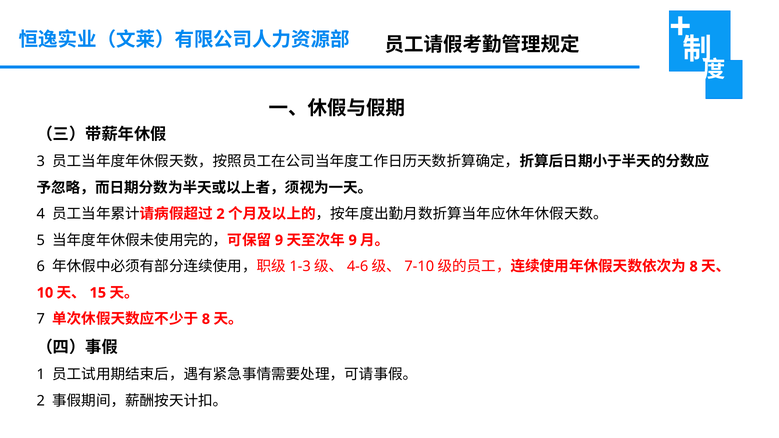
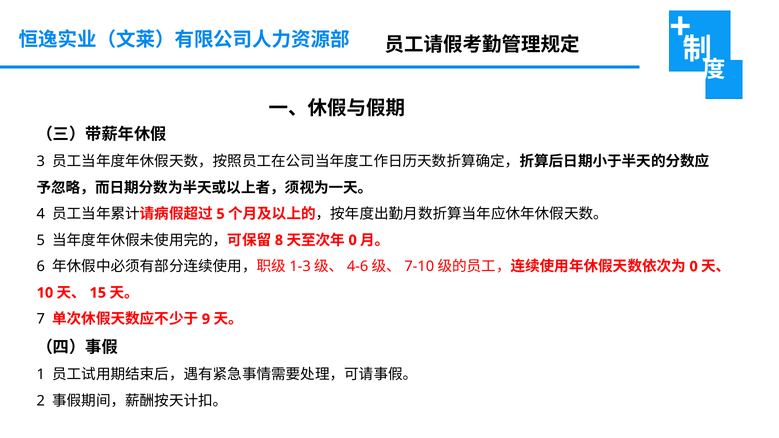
2 at (221, 214): 2 -> 5
9 at (279, 240): 9 -> 8
9 at (353, 240): 9 -> 0
8 at (694, 267): 8 -> 0
8 at (206, 319): 8 -> 9
